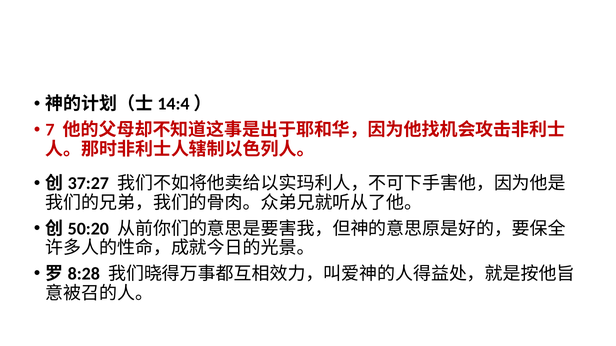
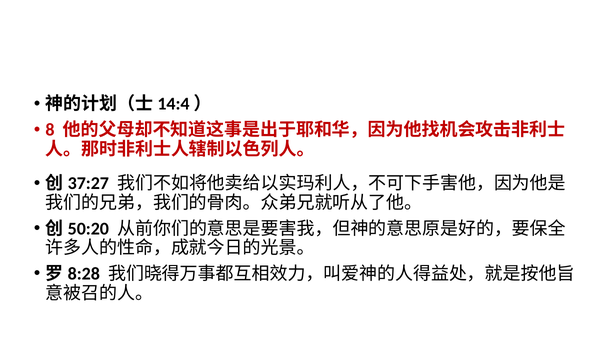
7: 7 -> 8
